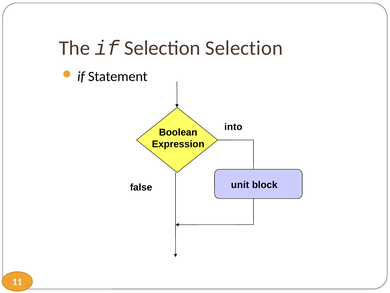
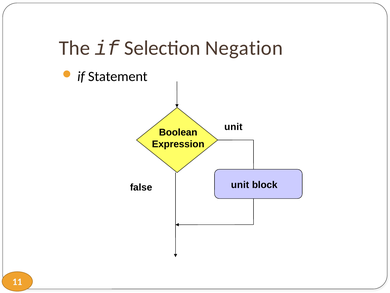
Selection Selection: Selection -> Negation
into at (233, 127): into -> unit
